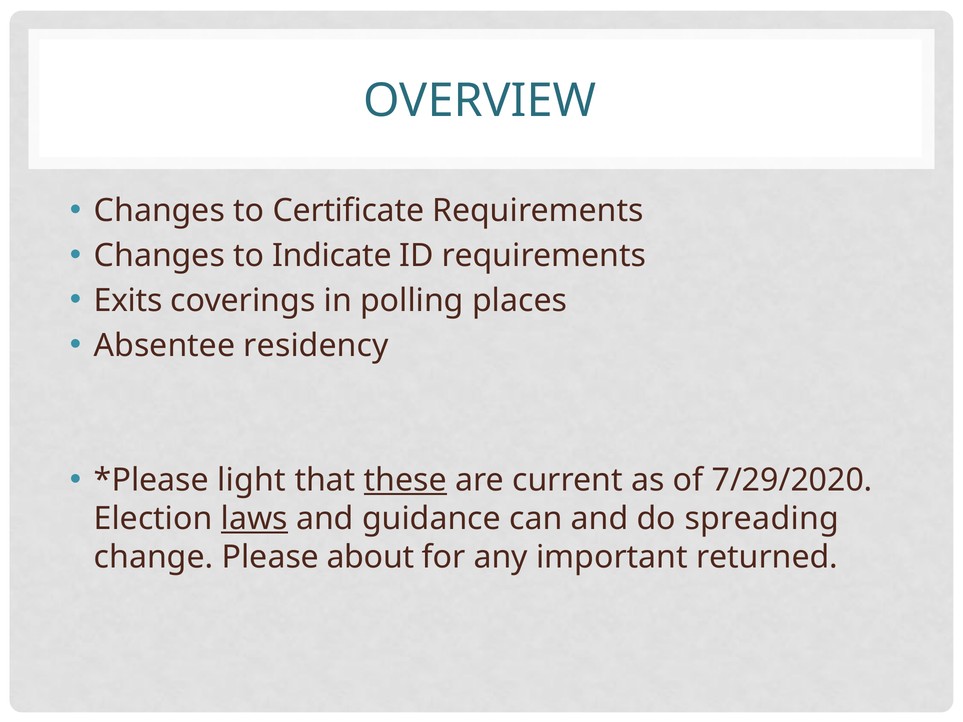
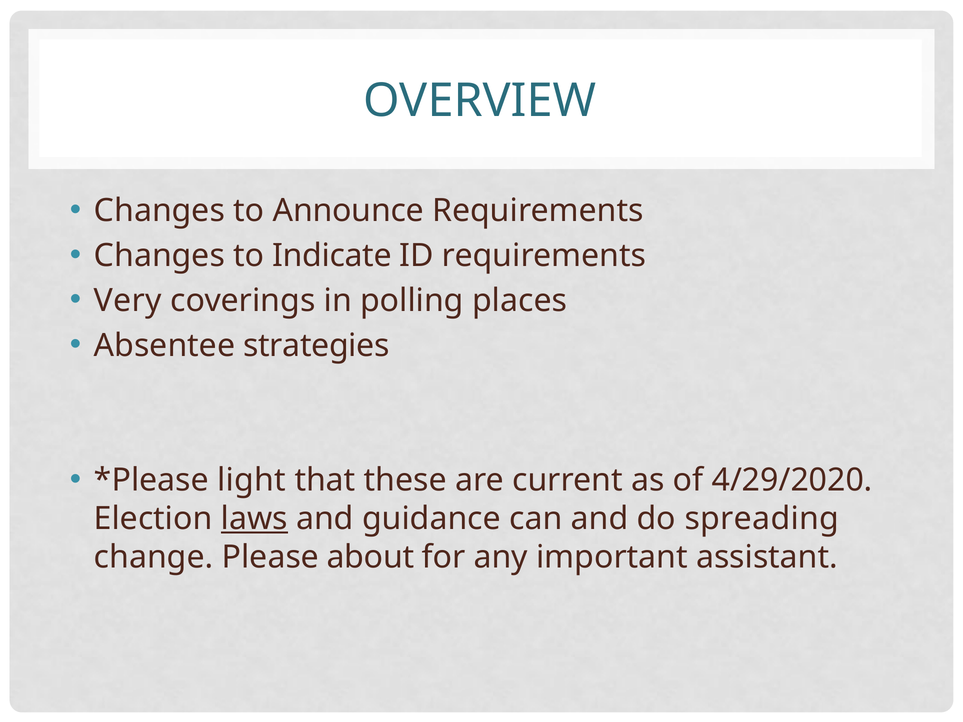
Certificate: Certificate -> Announce
Exits: Exits -> Very
residency: residency -> strategies
these underline: present -> none
7/29/2020: 7/29/2020 -> 4/29/2020
returned: returned -> assistant
